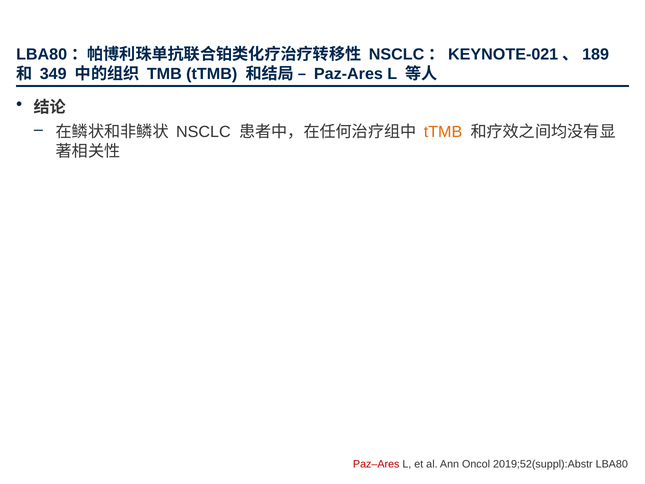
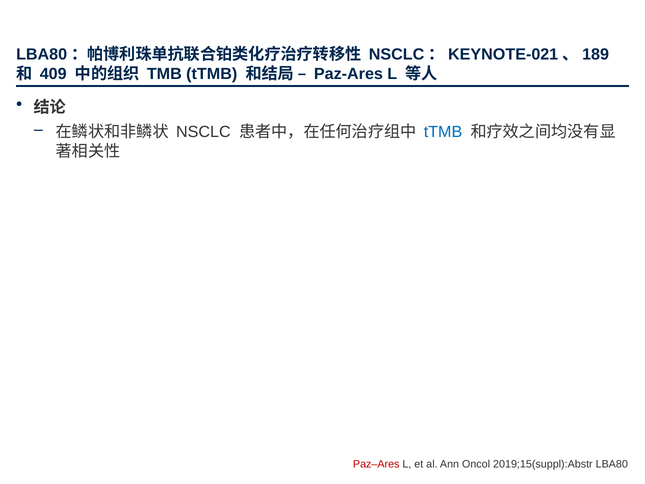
349: 349 -> 409
tTMB at (443, 132) colour: orange -> blue
2019;52(suppl):Abstr: 2019;52(suppl):Abstr -> 2019;15(suppl):Abstr
